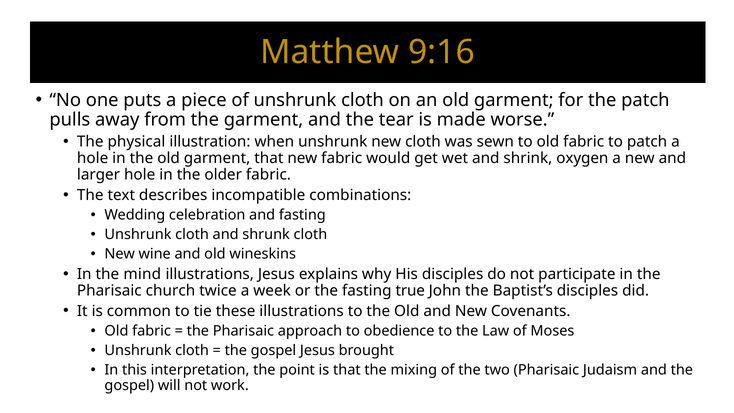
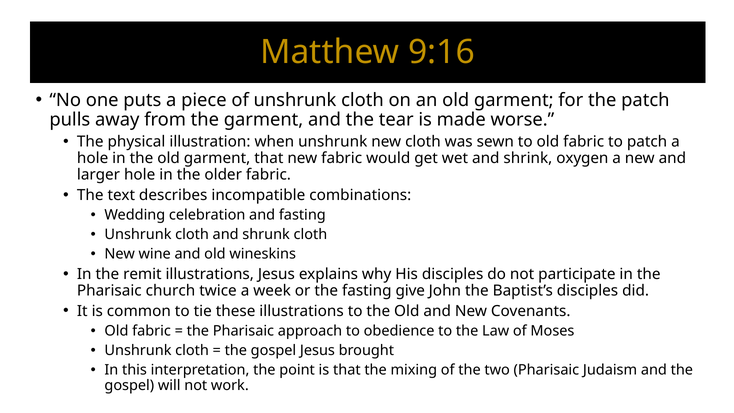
mind: mind -> remit
true: true -> give
